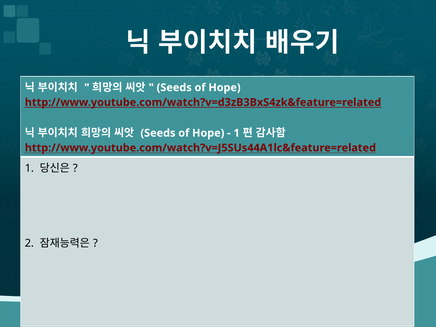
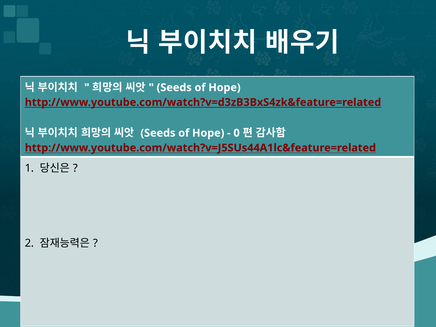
1 at (237, 133): 1 -> 0
